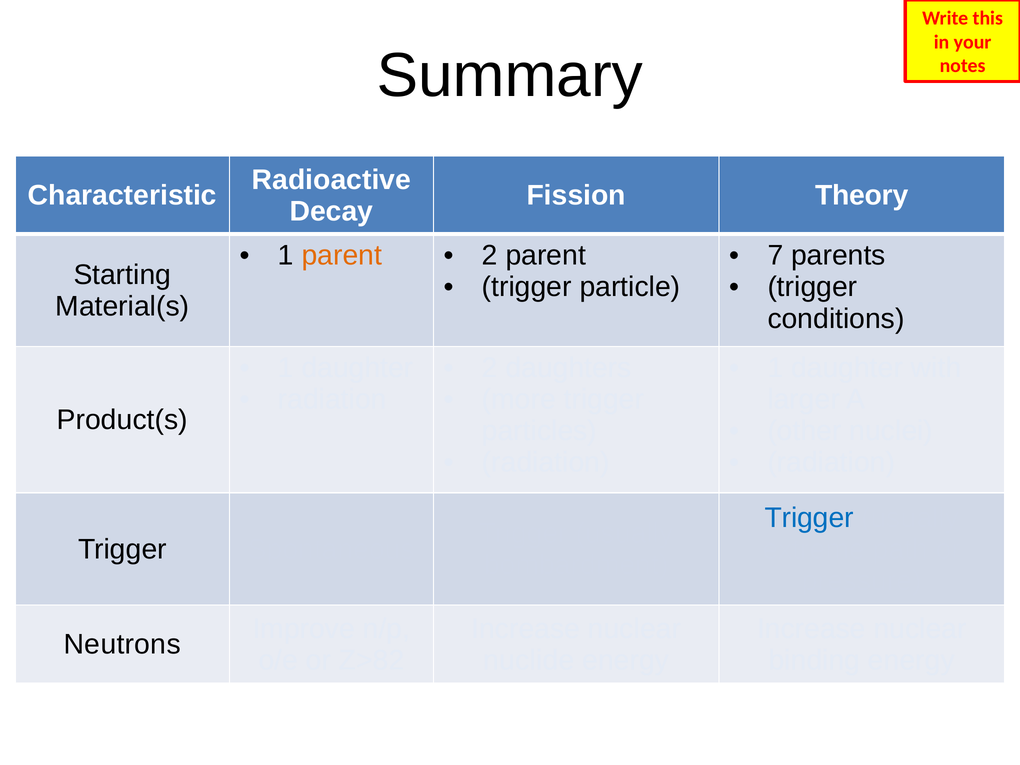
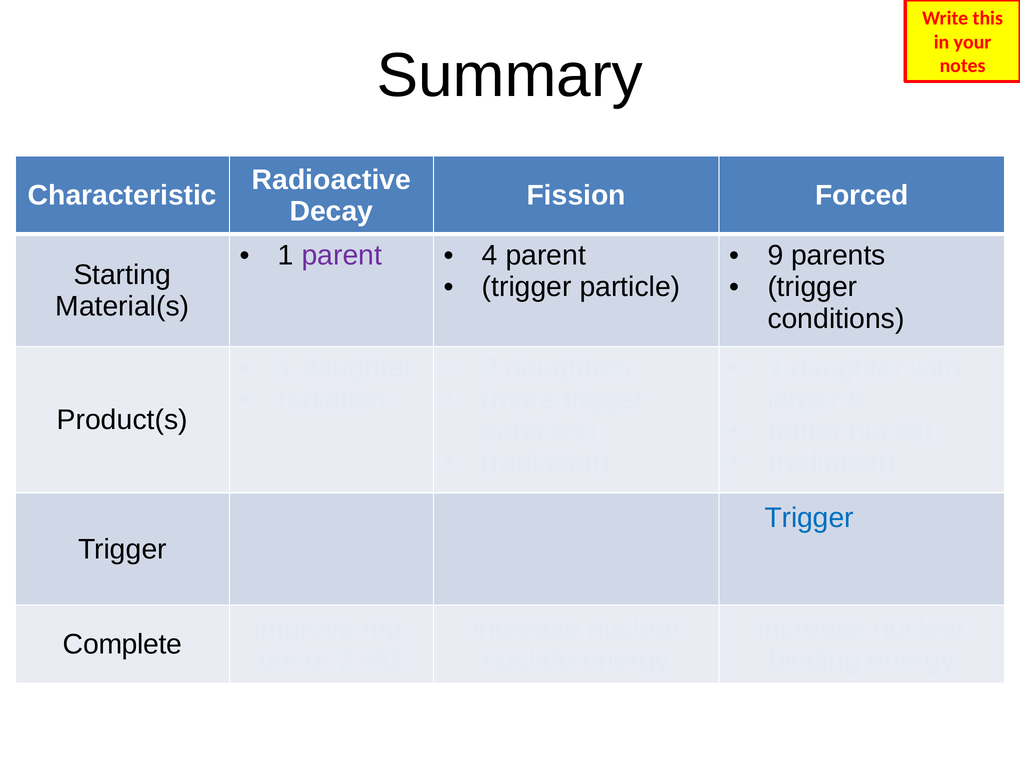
Theory: Theory -> Forced
parent at (342, 256) colour: orange -> purple
2 at (490, 256): 2 -> 4
7: 7 -> 9
Neutrons: Neutrons -> Complete
